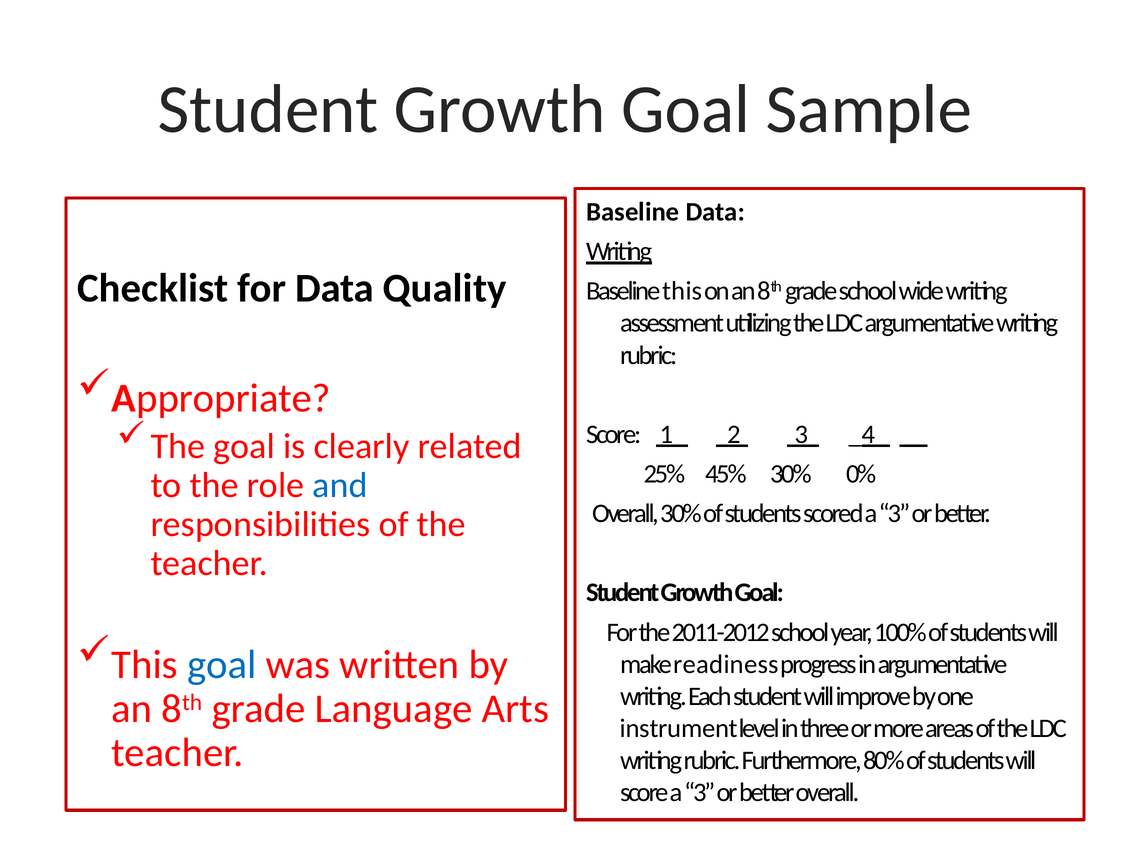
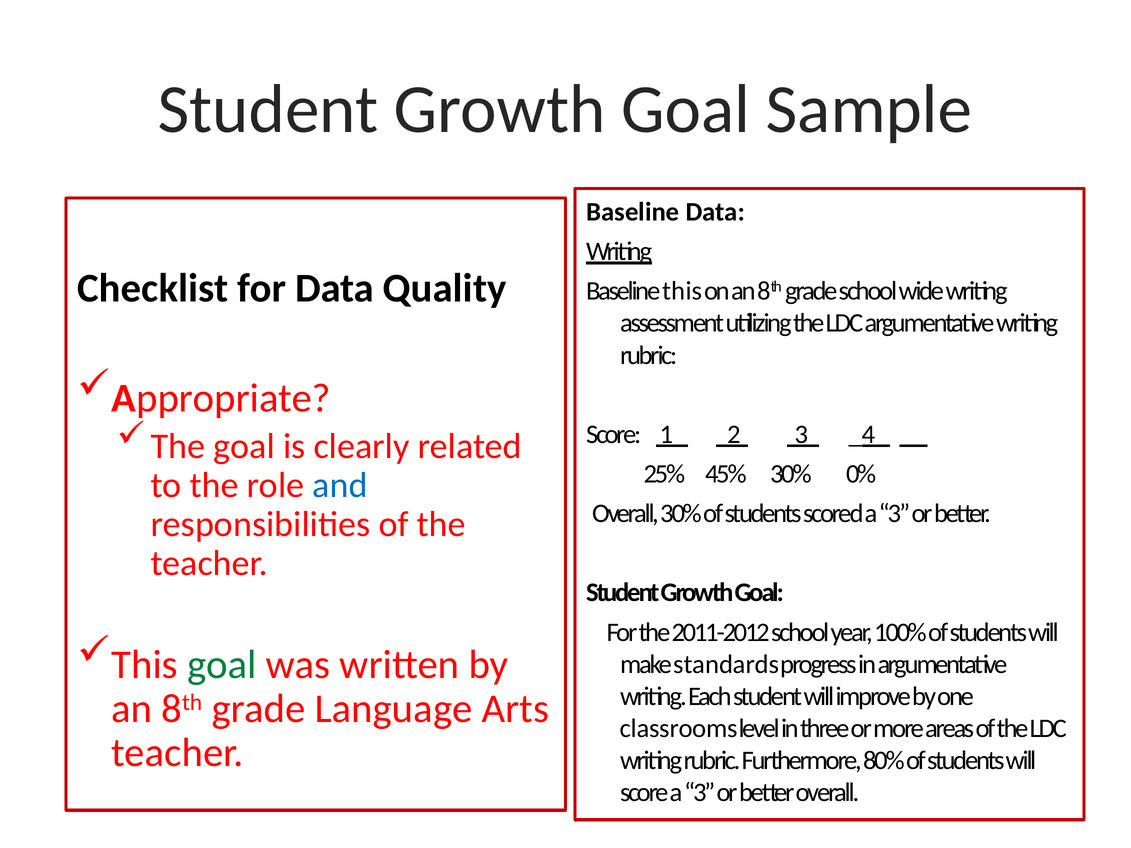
goal at (222, 665) colour: blue -> green
readiness: readiness -> standards
instrument: instrument -> classrooms
